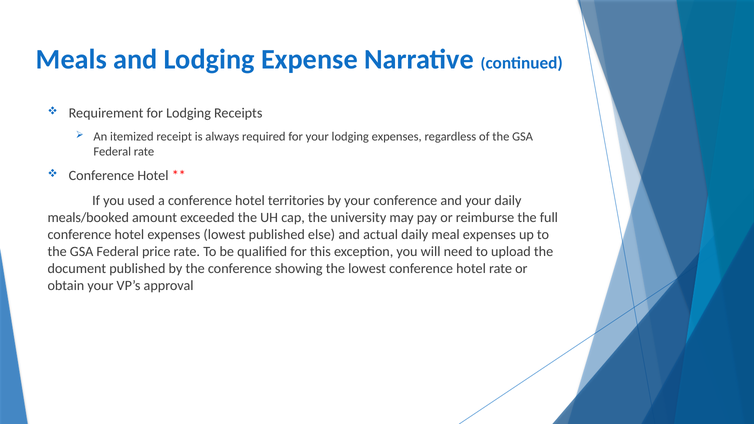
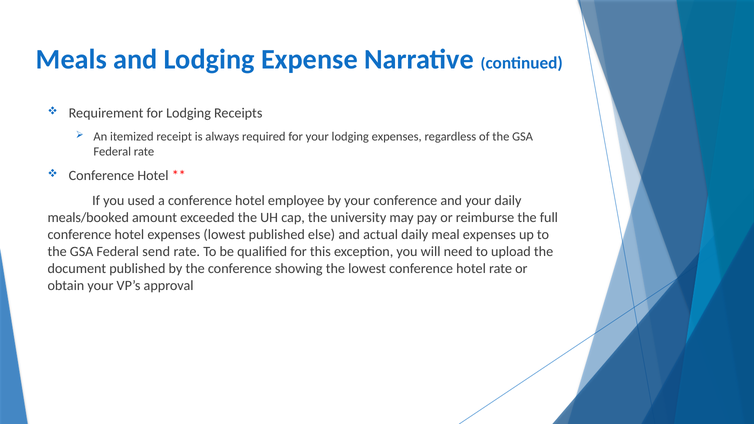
territories: territories -> employee
price: price -> send
